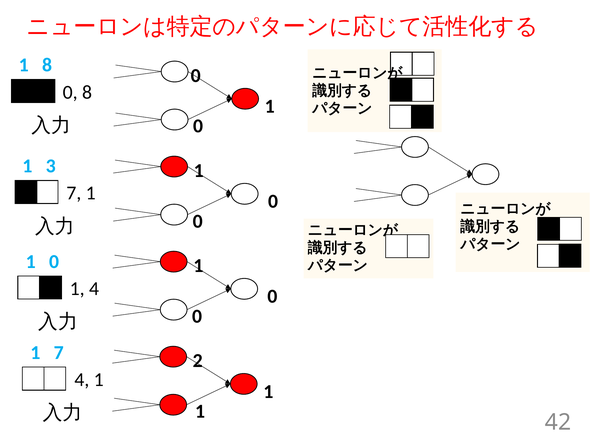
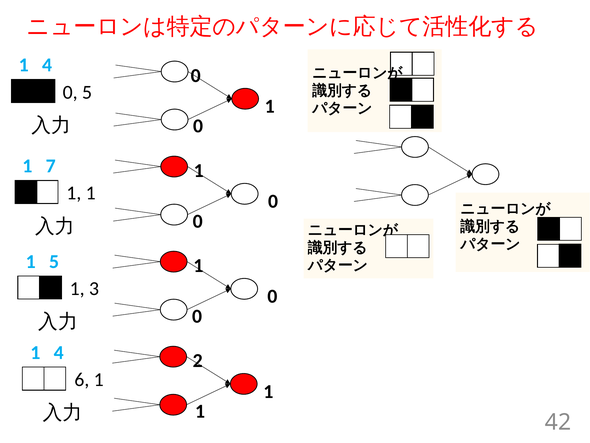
8 at (47, 65): 8 -> 4
0 8: 8 -> 5
3: 3 -> 7
7 at (74, 193): 7 -> 1
0 at (54, 261): 0 -> 5
1 4: 4 -> 3
7 at (59, 352): 7 -> 4
4 at (82, 379): 4 -> 6
